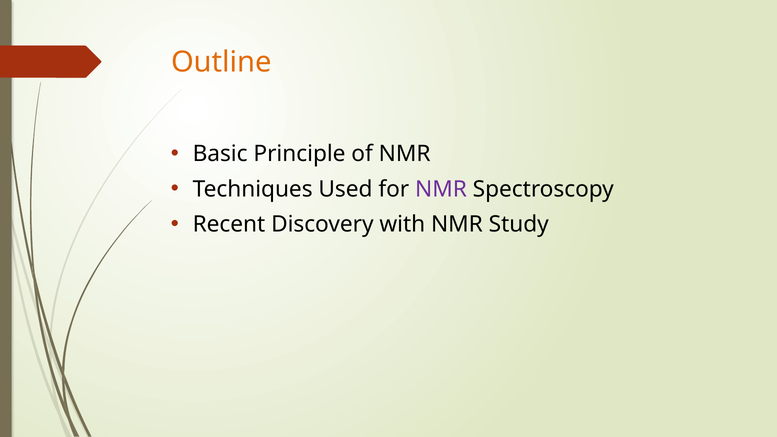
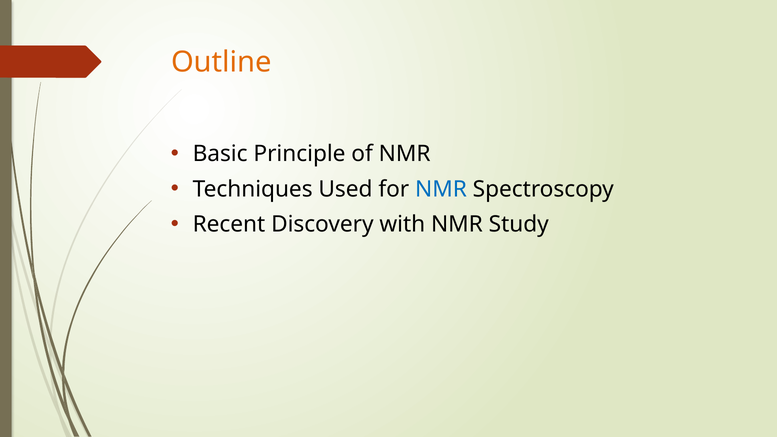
NMR at (441, 189) colour: purple -> blue
